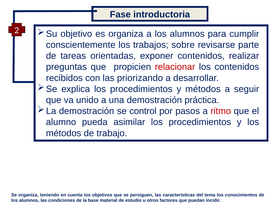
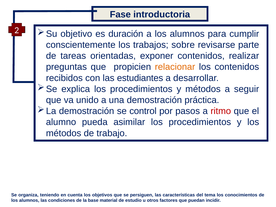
organiza at (126, 34): organiza -> duración
relacionar colour: red -> orange
priorizando: priorizando -> estudiantes
